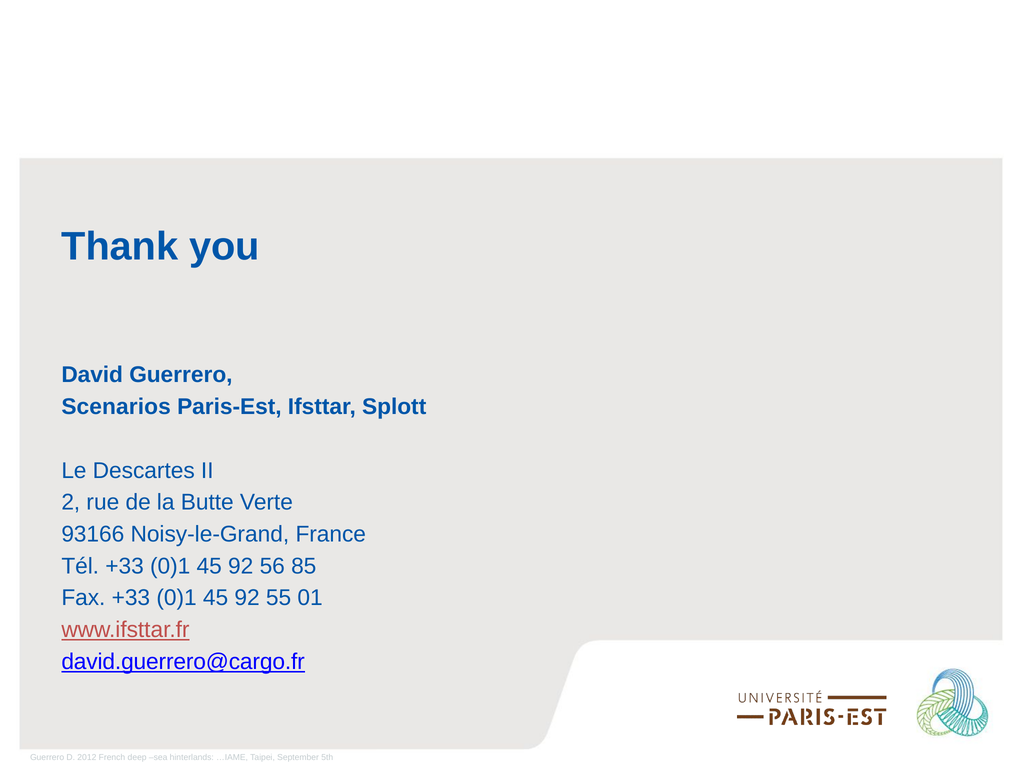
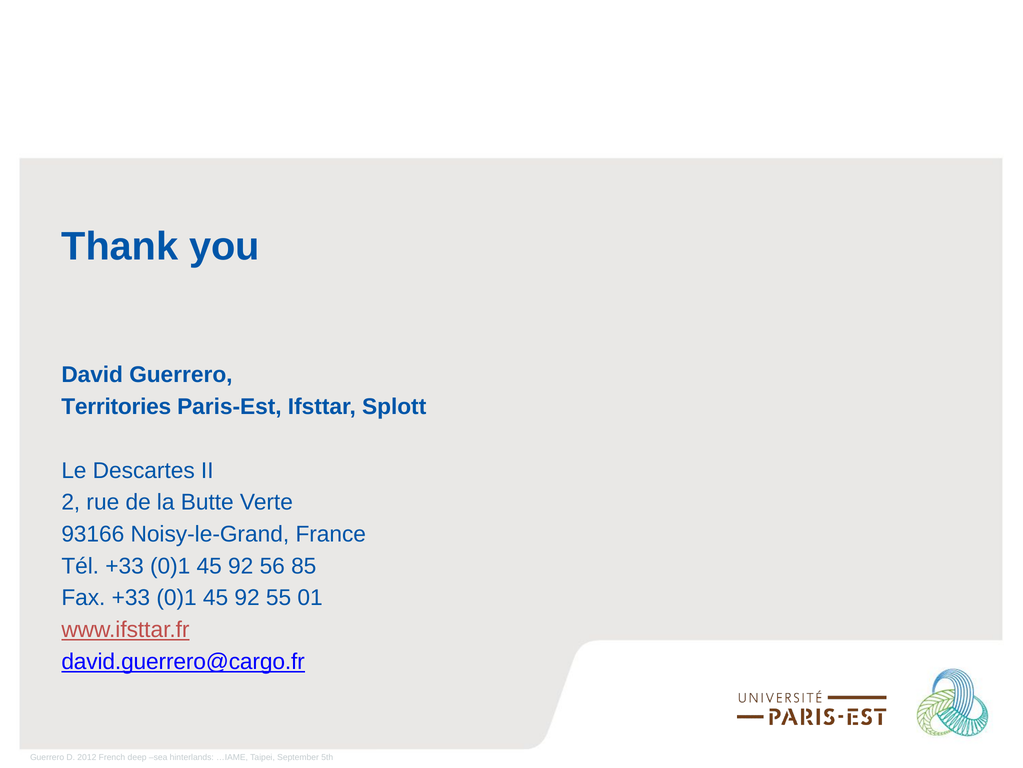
Scenarios: Scenarios -> Territories
